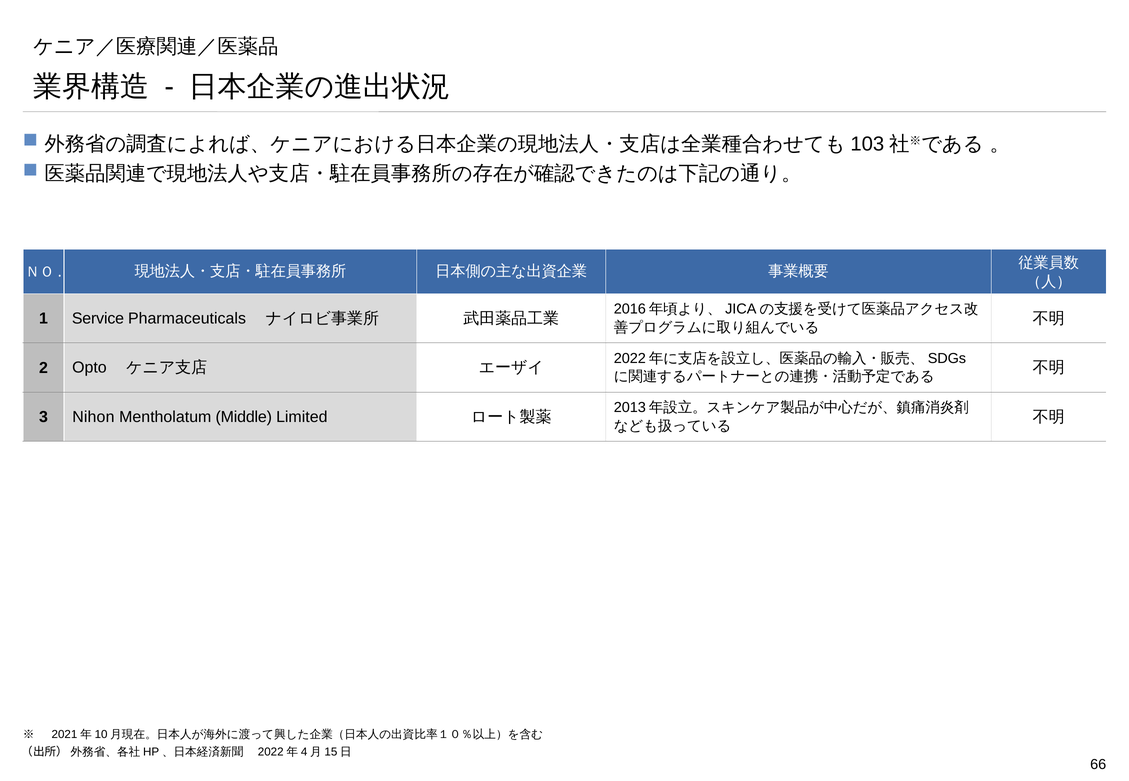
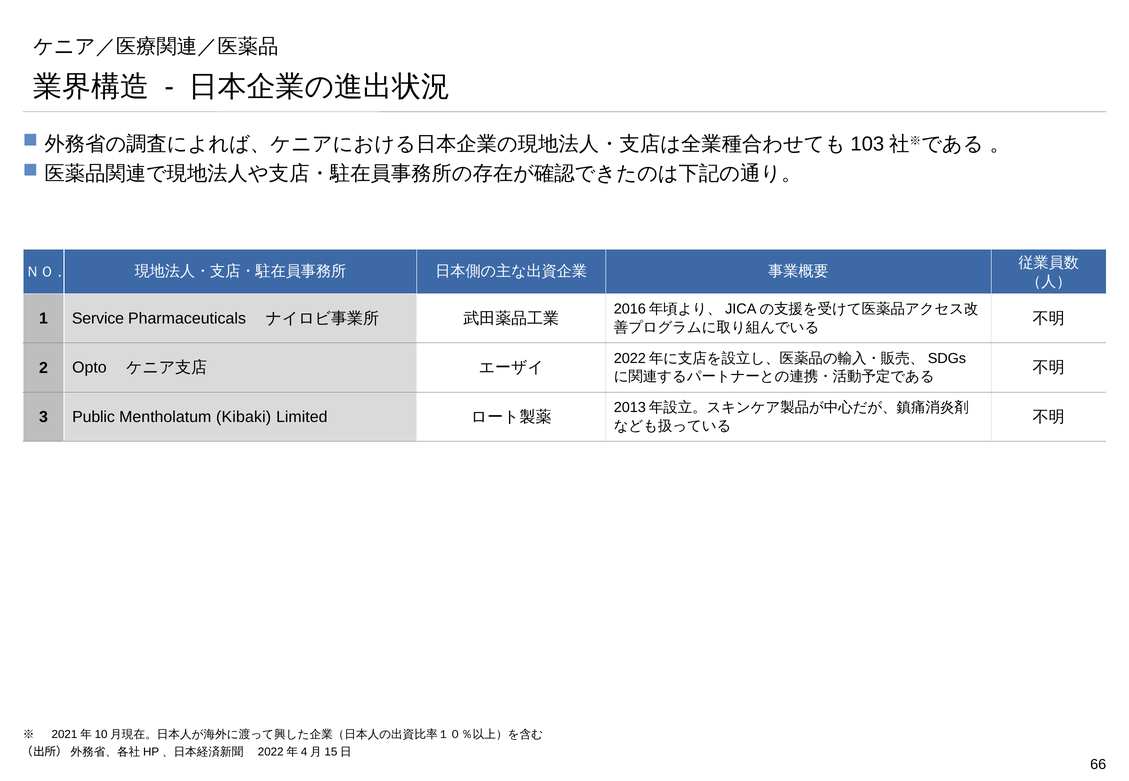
Nihon: Nihon -> Public
Middle: Middle -> Kibaki
